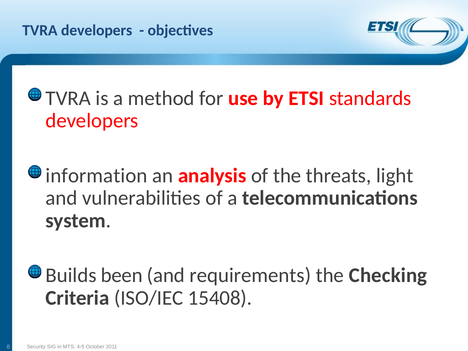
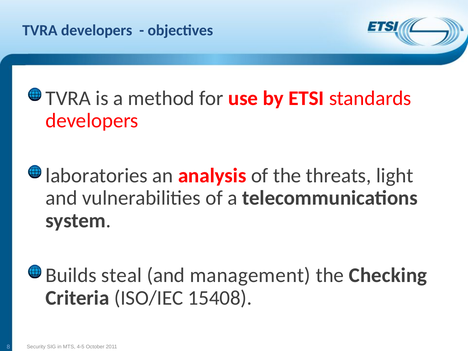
information: information -> laboratories
been: been -> steal
requirements: requirements -> management
